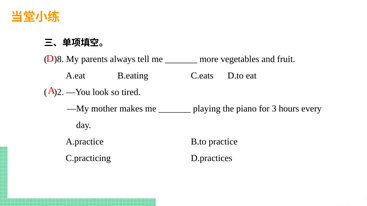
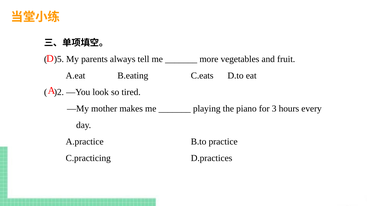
)8: )8 -> )5
